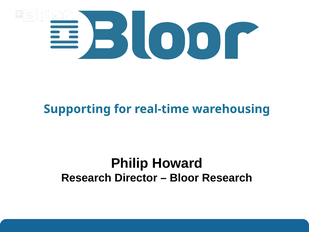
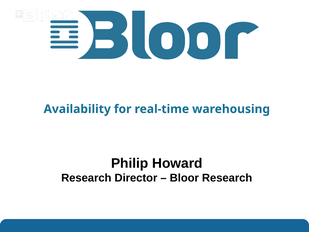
Supporting: Supporting -> Availability
